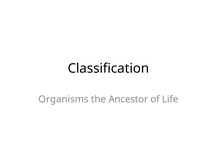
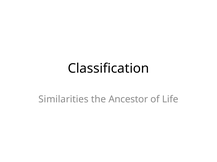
Organisms: Organisms -> Similarities
